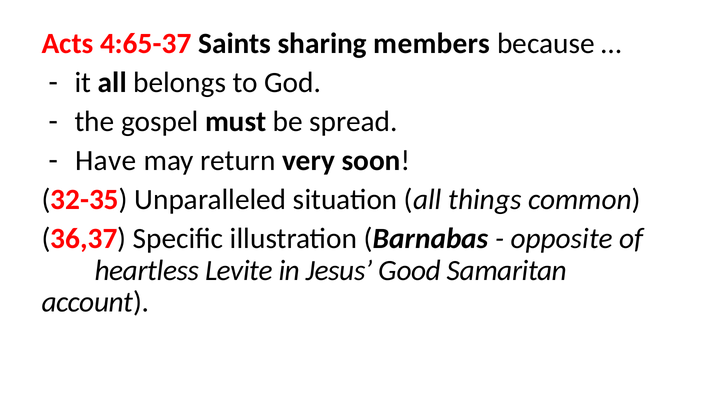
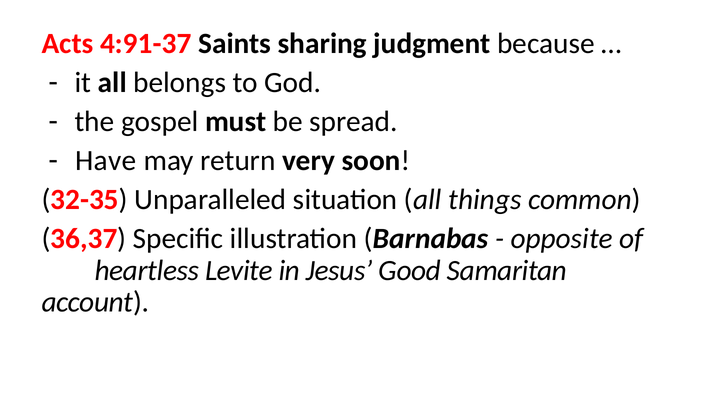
4:65-37: 4:65-37 -> 4:91-37
members: members -> judgment
